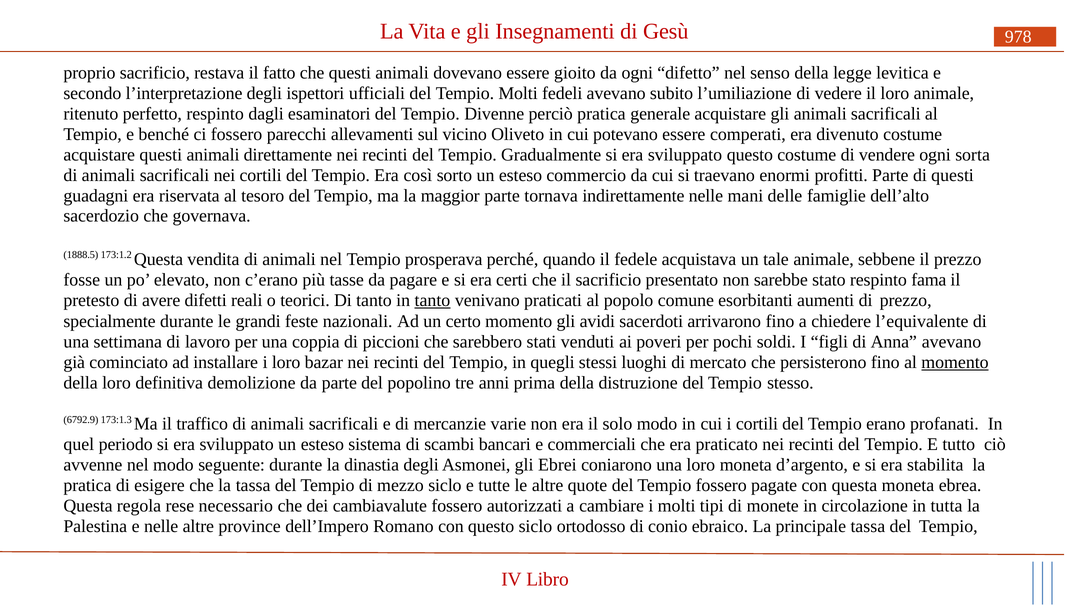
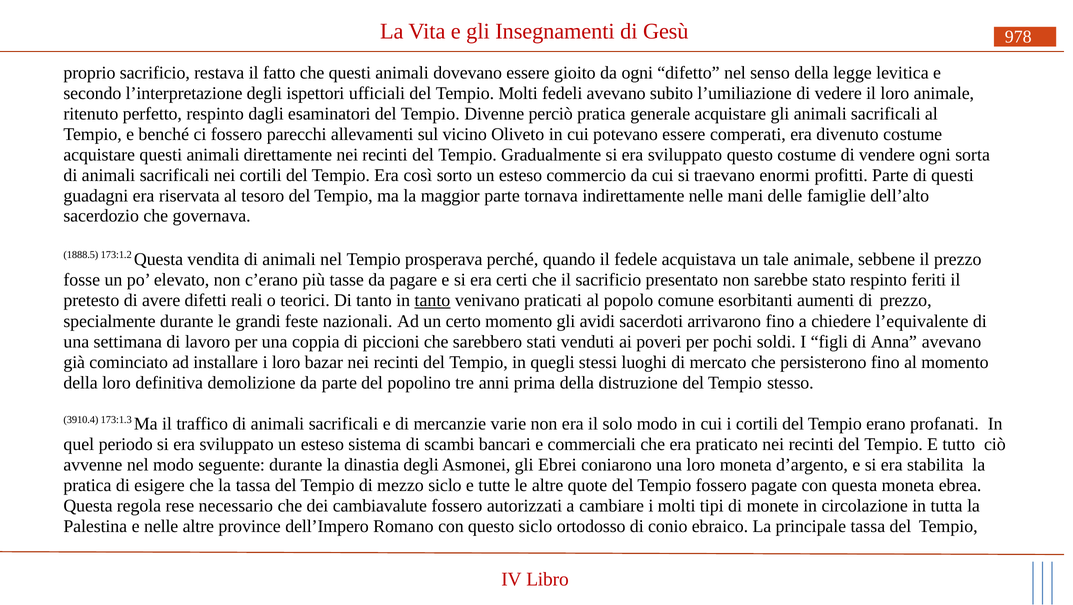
fama: fama -> feriti
momento at (955, 362) underline: present -> none
6792.9: 6792.9 -> 3910.4
